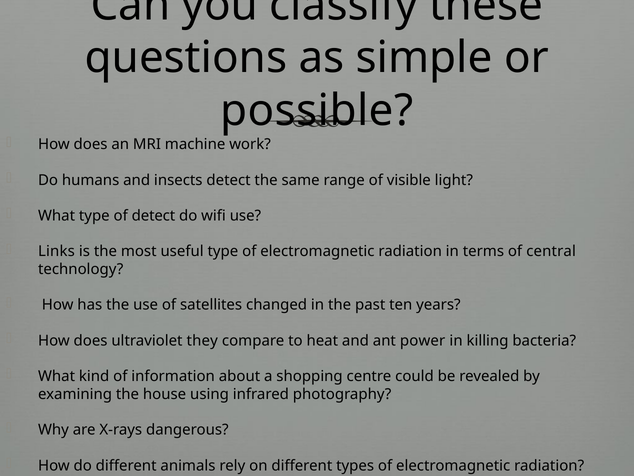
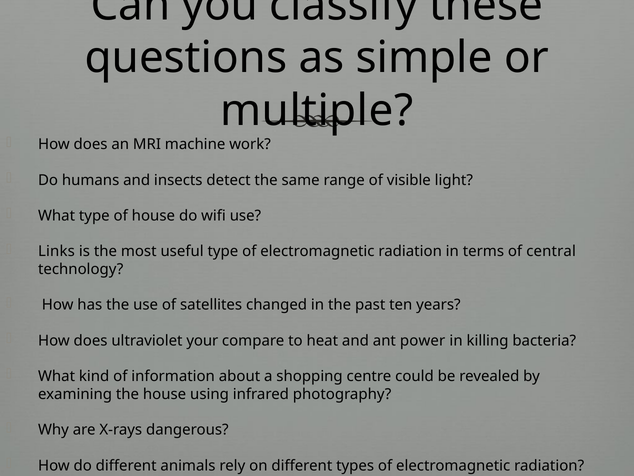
possible: possible -> multiple
of detect: detect -> house
they: they -> your
